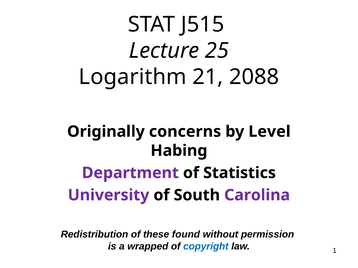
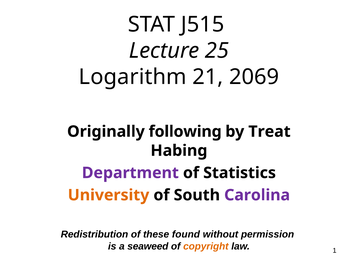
2088: 2088 -> 2069
concerns: concerns -> following
Level: Level -> Treat
University colour: purple -> orange
wrapped: wrapped -> seaweed
copyright colour: blue -> orange
